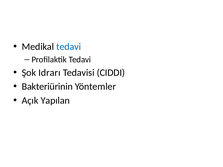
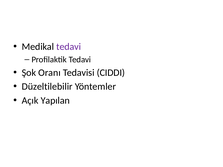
tedavi at (69, 47) colour: blue -> purple
Idrarı: Idrarı -> Oranı
Bakteriürinin: Bakteriürinin -> Düzeltilebilir
